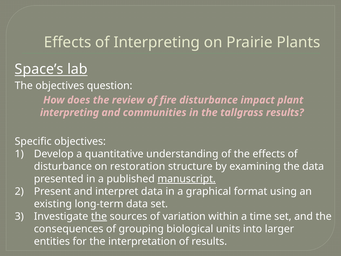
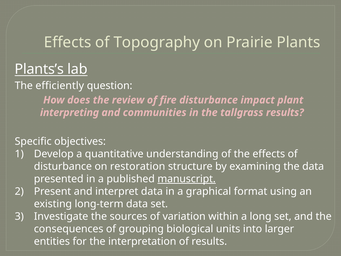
of Interpreting: Interpreting -> Topography
Space’s: Space’s -> Plants’s
The objectives: objectives -> efficiently
the at (99, 216) underline: present -> none
time: time -> long
